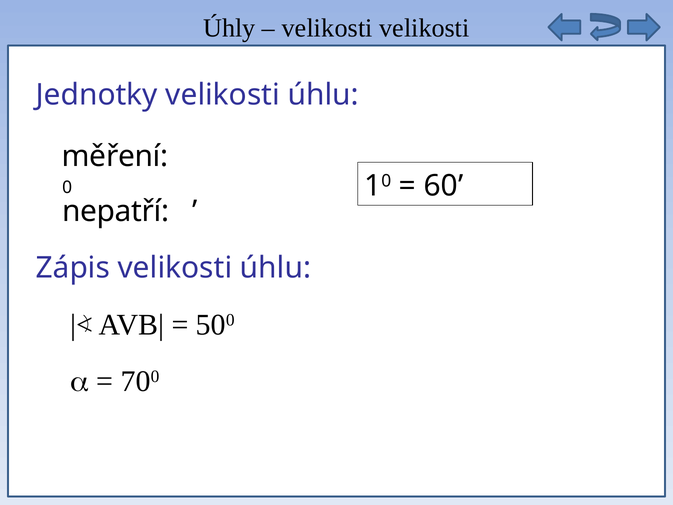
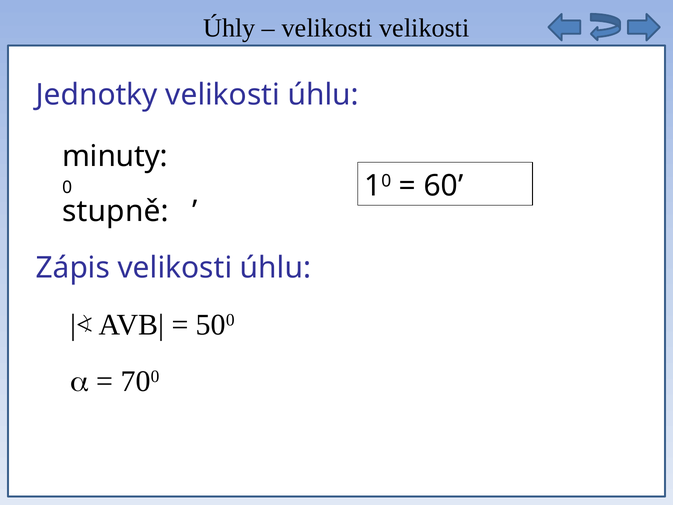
měření: měření -> minuty
nepatří: nepatří -> stupně
